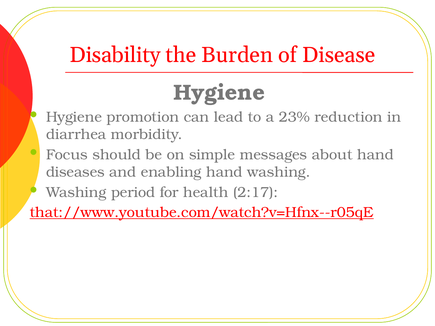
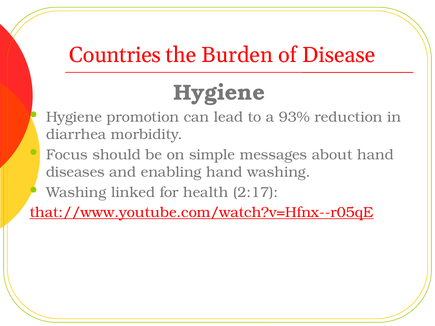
Disability: Disability -> Countries
23%: 23% -> 93%
period: period -> linked
